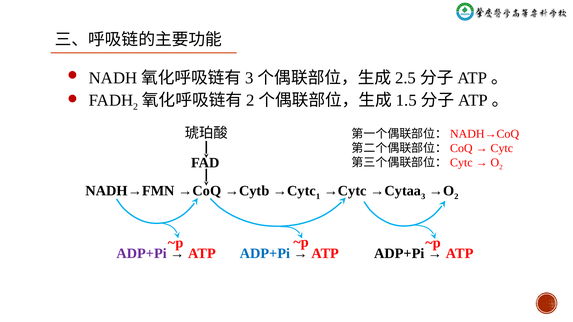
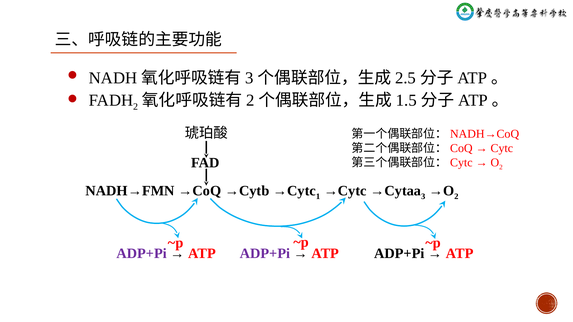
ADP+Pi at (265, 254) colour: blue -> purple
